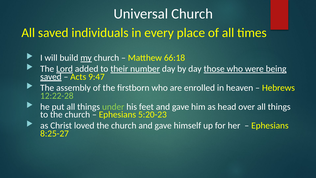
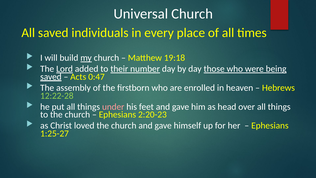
66:18: 66:18 -> 19:18
9:47: 9:47 -> 0:47
under colour: light green -> pink
5:20-23: 5:20-23 -> 2:20-23
8:25-27: 8:25-27 -> 1:25-27
